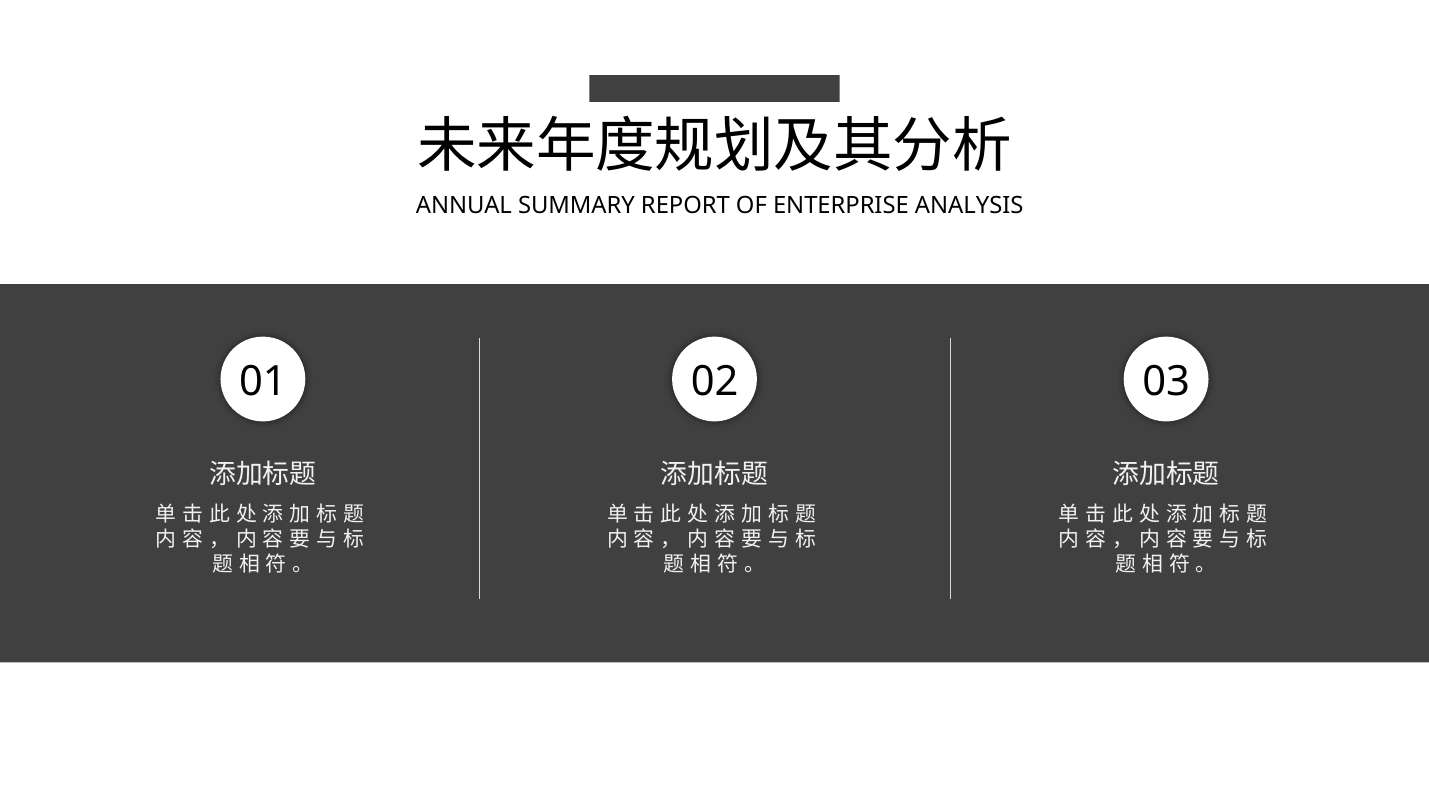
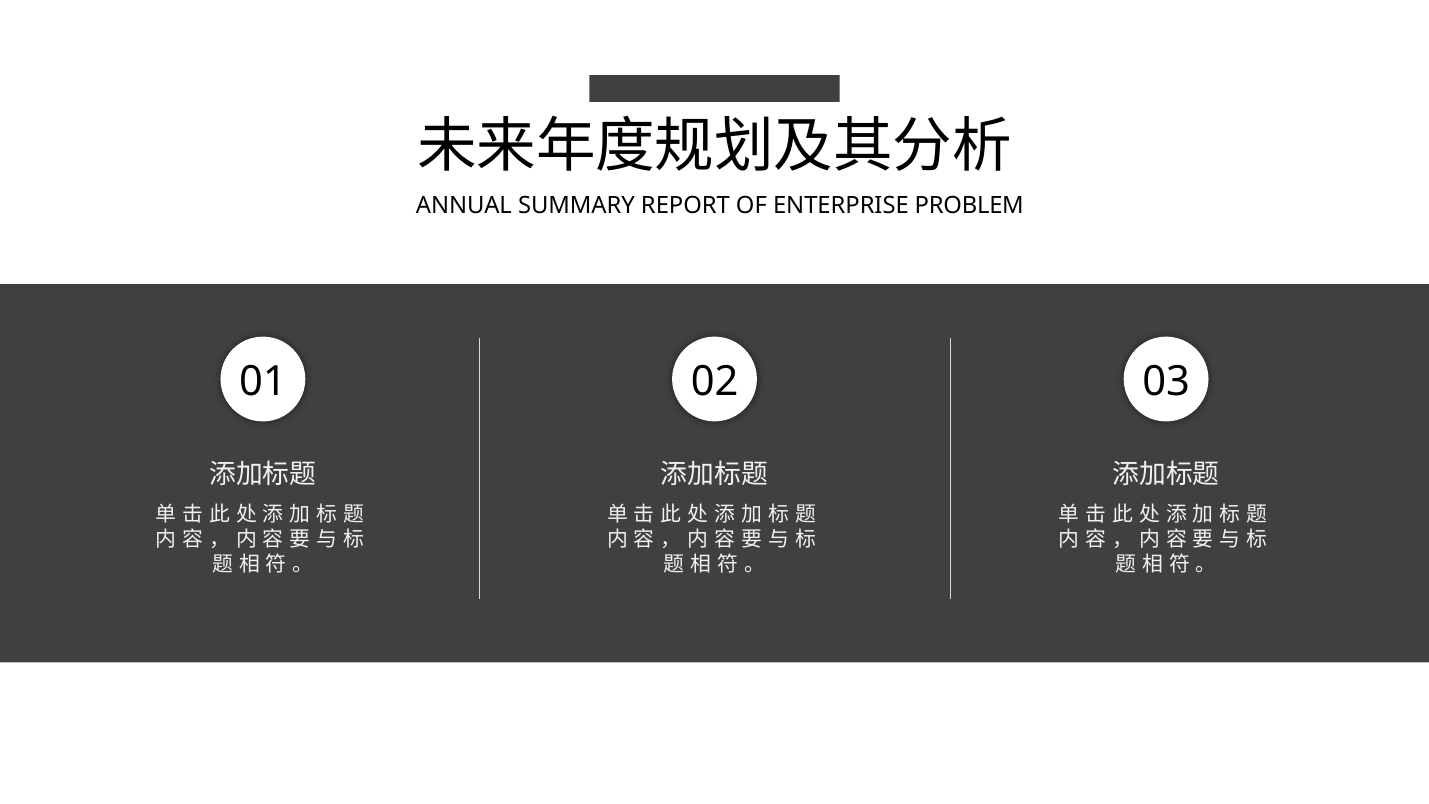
ANALYSIS: ANALYSIS -> PROBLEM
